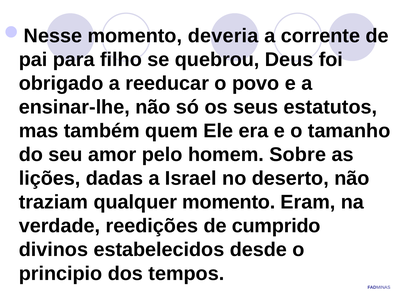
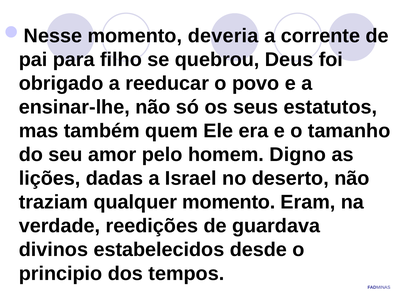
Sobre: Sobre -> Digno
cumprido: cumprido -> guardava
